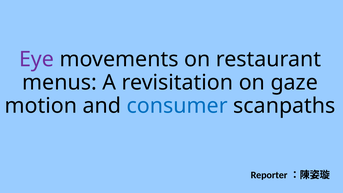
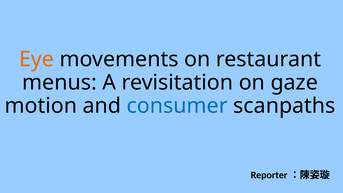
Eye colour: purple -> orange
